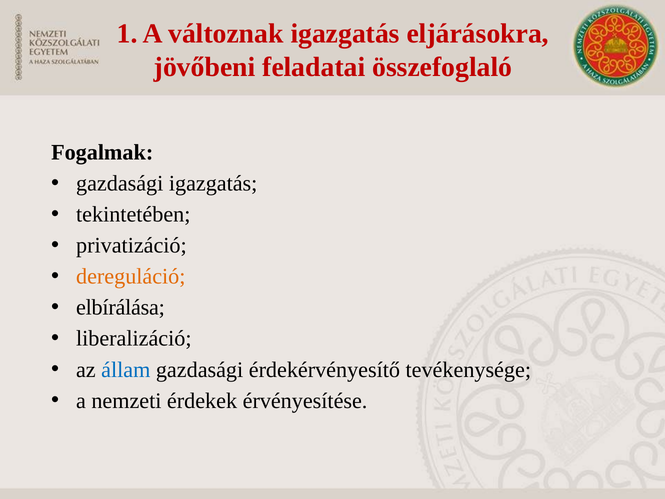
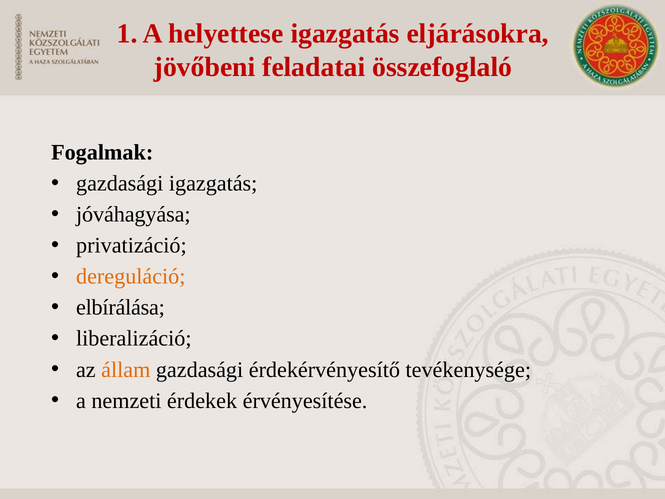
változnak: változnak -> helyettese
tekintetében: tekintetében -> jóváhagyása
állam colour: blue -> orange
